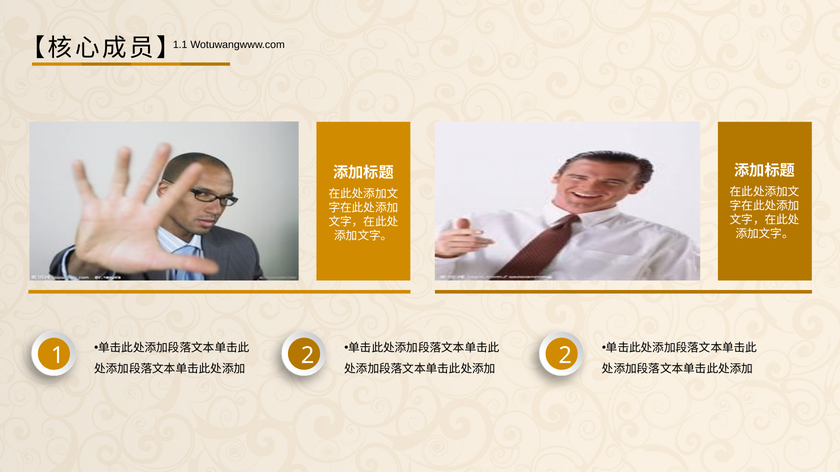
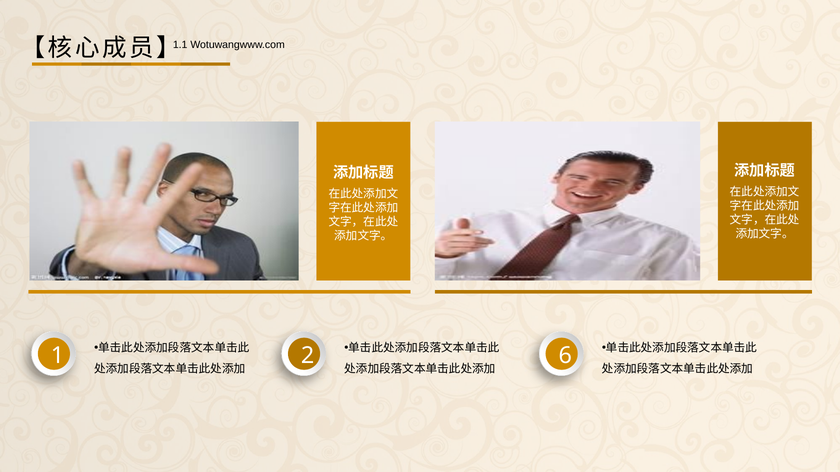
2 at (565, 356): 2 -> 6
